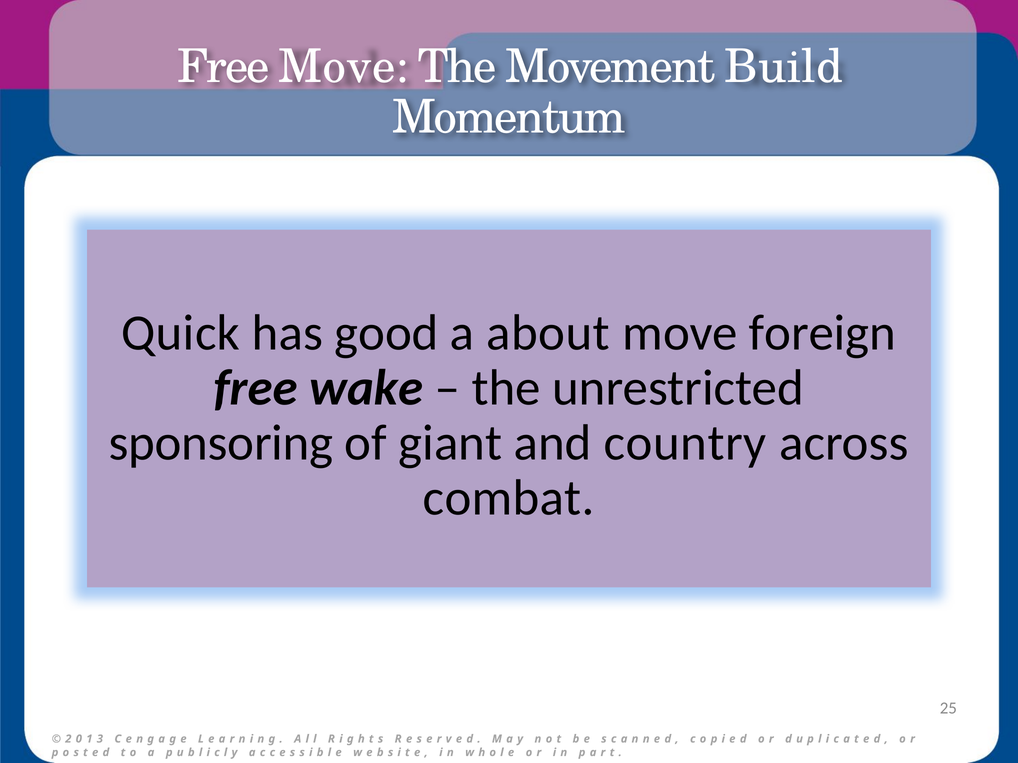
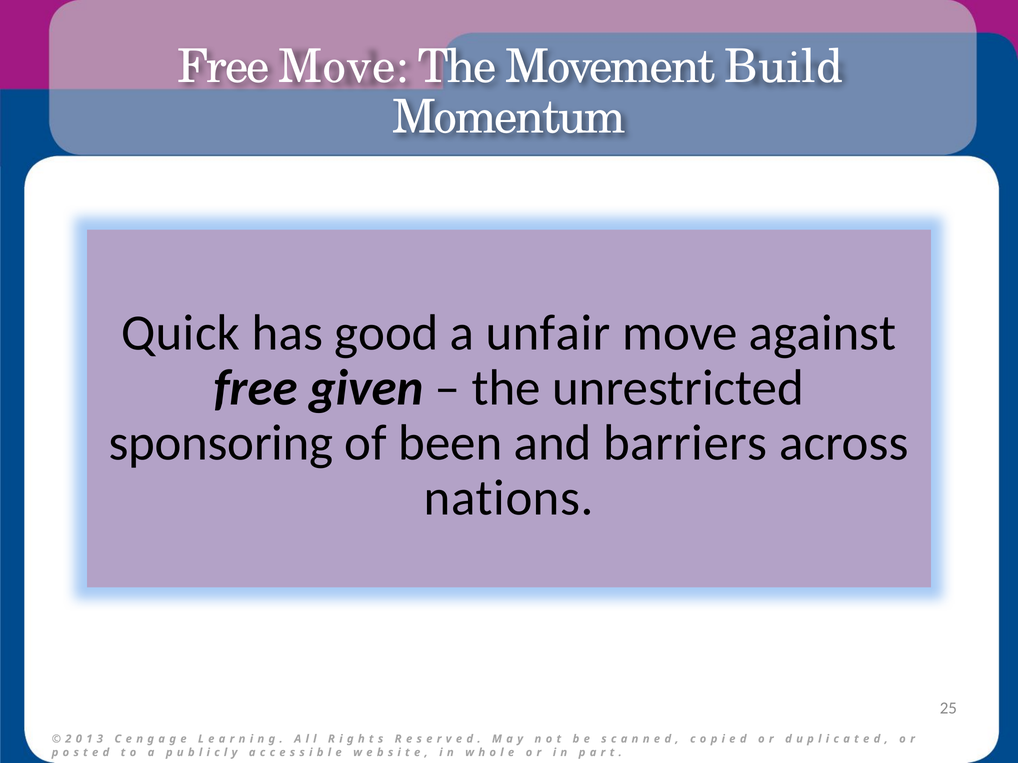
about: about -> unfair
foreign: foreign -> against
wake: wake -> given
giant: giant -> been
country: country -> barriers
combat: combat -> nations
